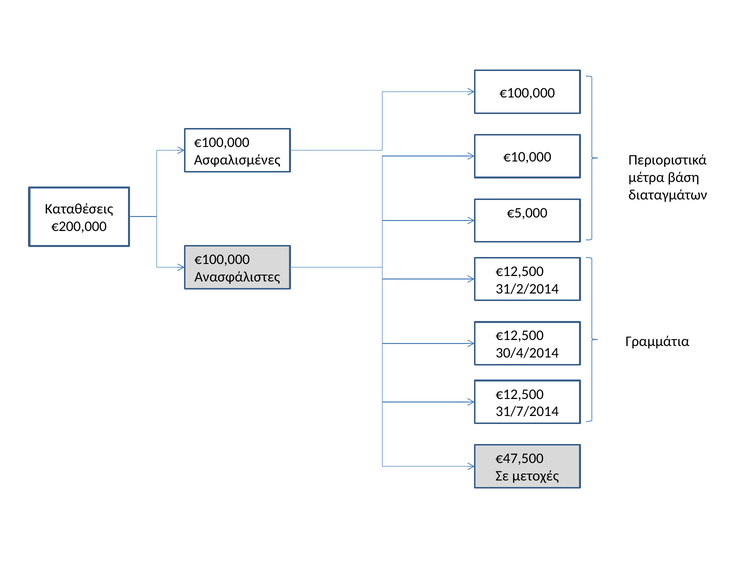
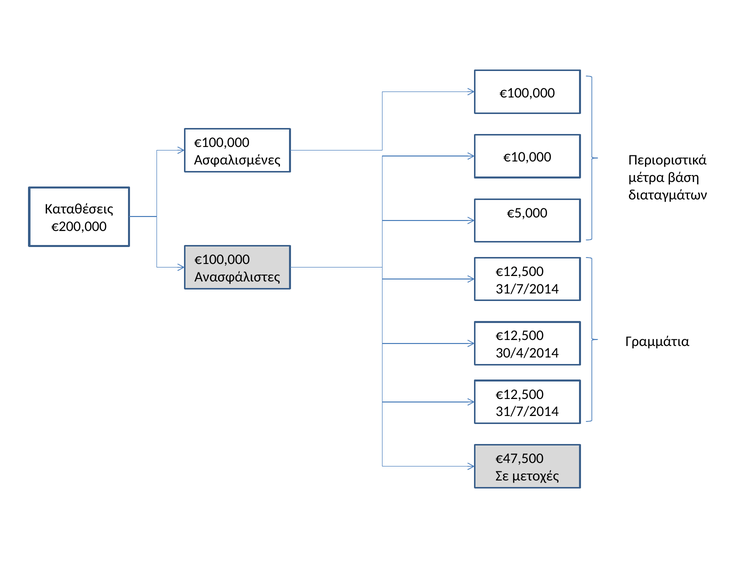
31/2/2014 at (527, 289): 31/2/2014 -> 31/7/2014
